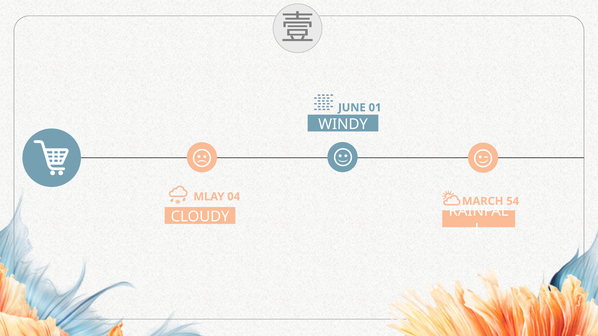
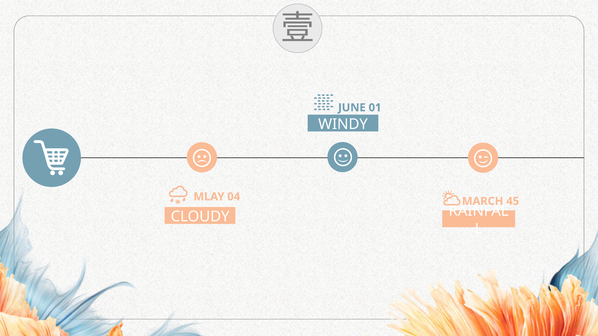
54: 54 -> 45
